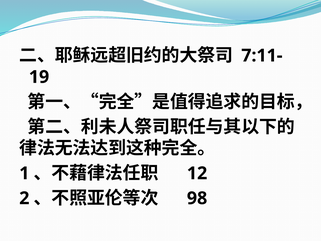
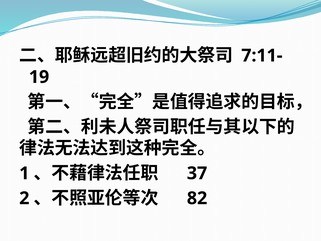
12: 12 -> 37
98: 98 -> 82
